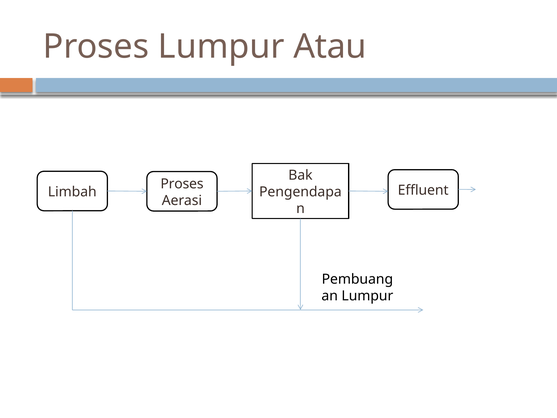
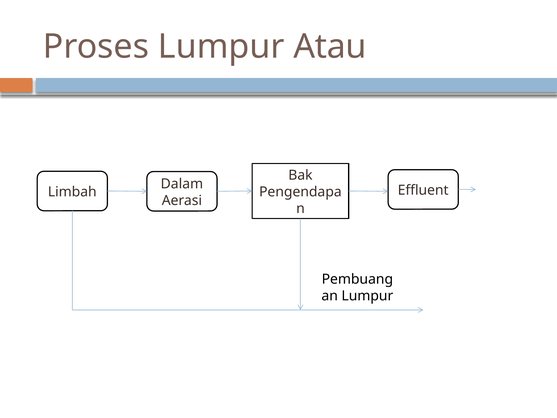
Proses at (182, 184): Proses -> Dalam
